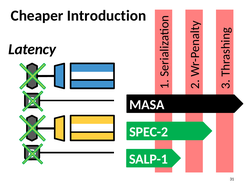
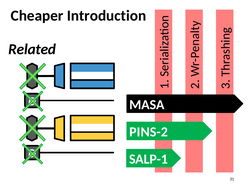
Latency: Latency -> Related
SPEC-2: SPEC-2 -> PINS-2
